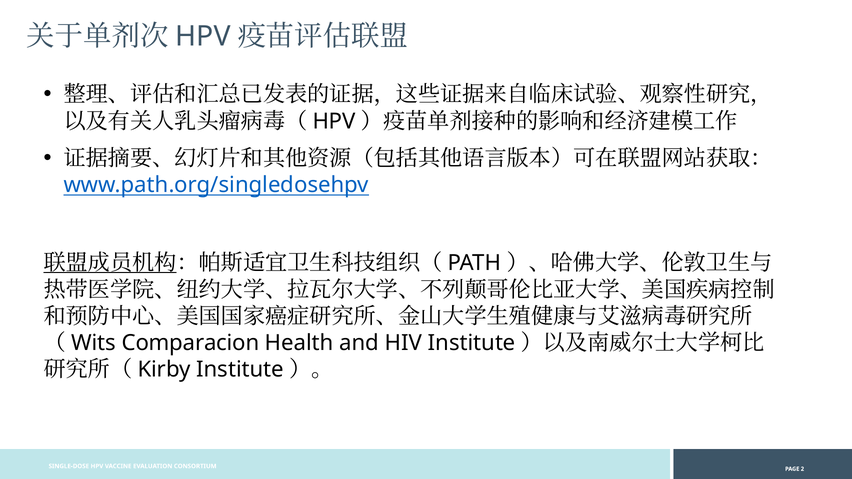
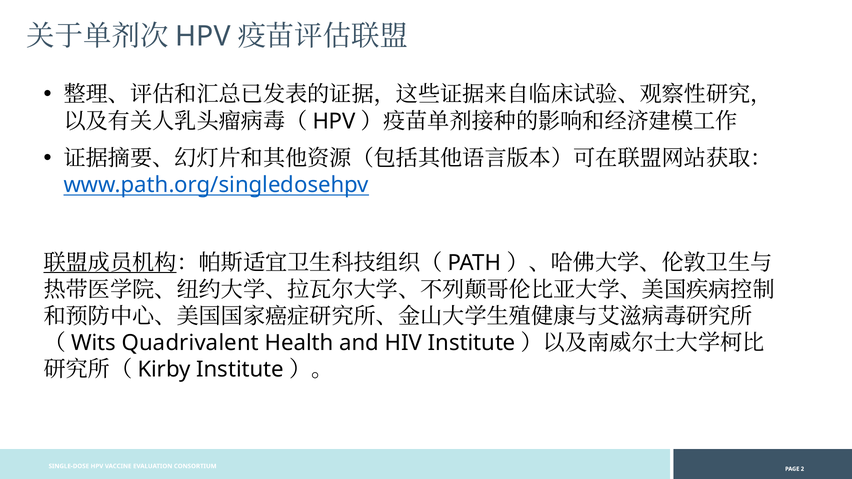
Comparacion: Comparacion -> Quadrivalent
